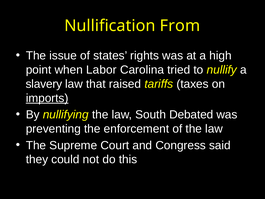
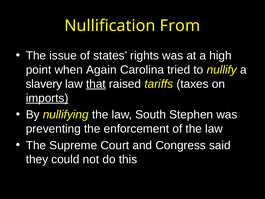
Labor: Labor -> Again
that underline: none -> present
Debated: Debated -> Stephen
